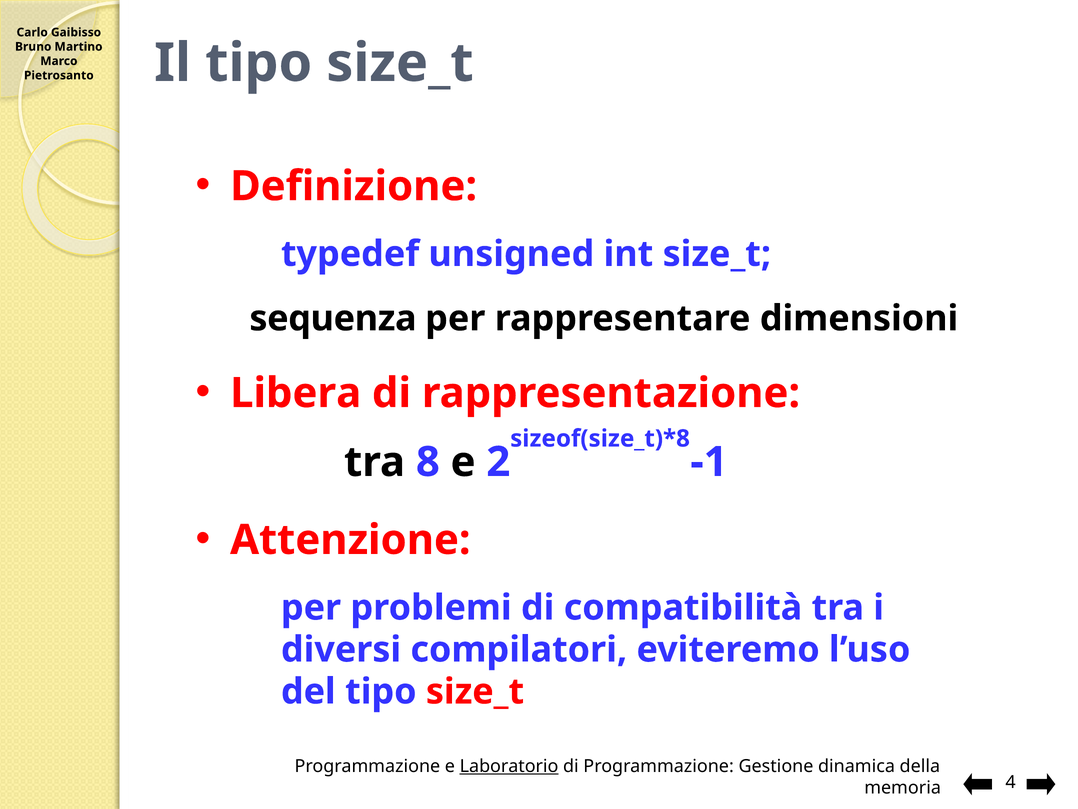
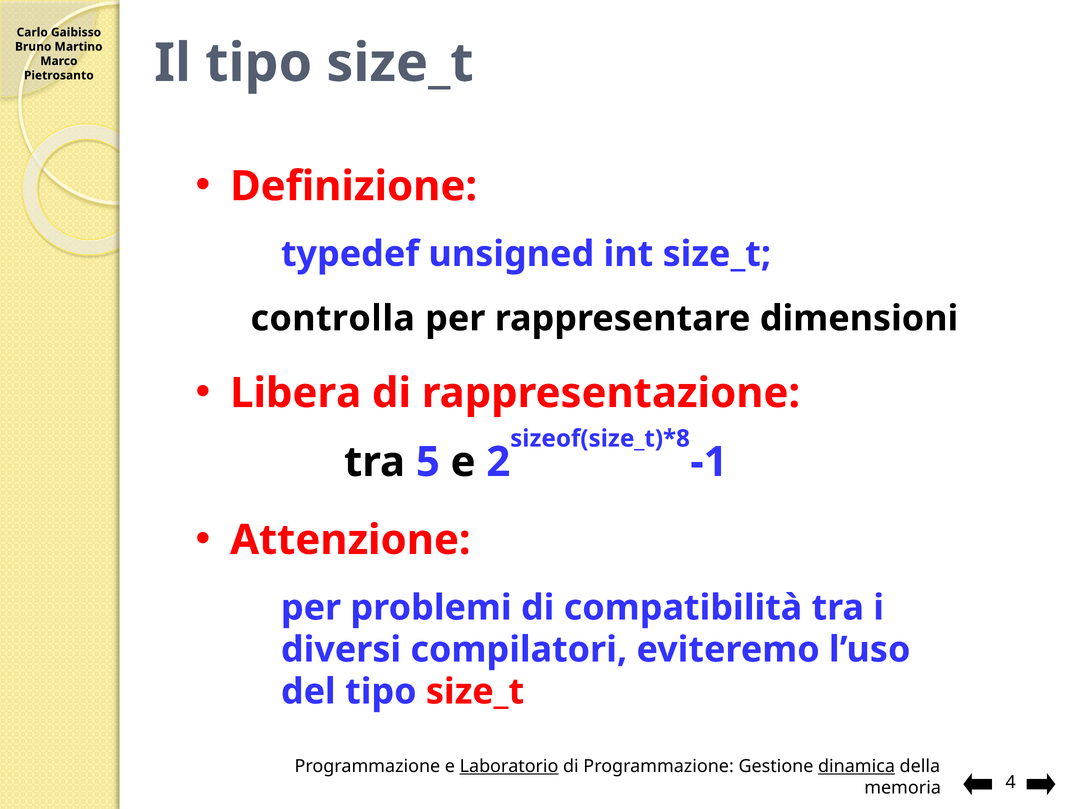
sequenza: sequenza -> controlla
8: 8 -> 5
dinamica underline: none -> present
